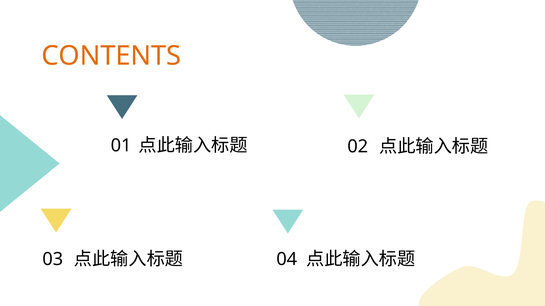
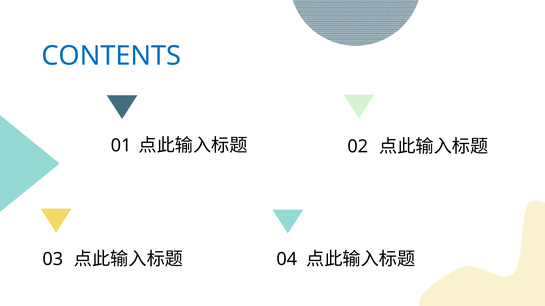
CONTENTS colour: orange -> blue
